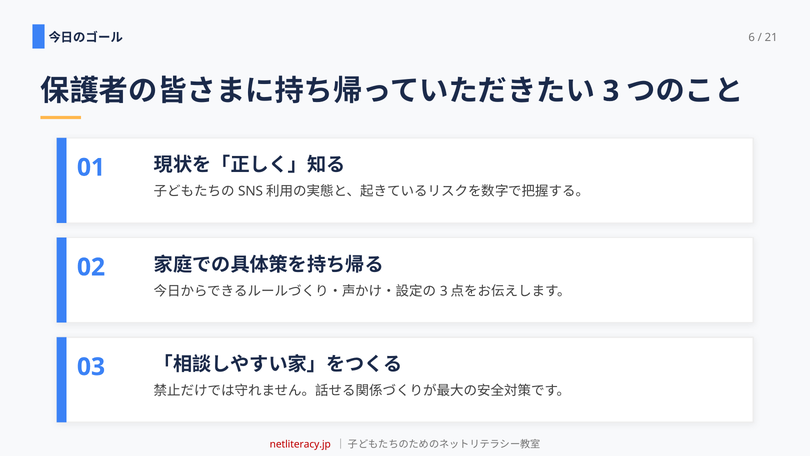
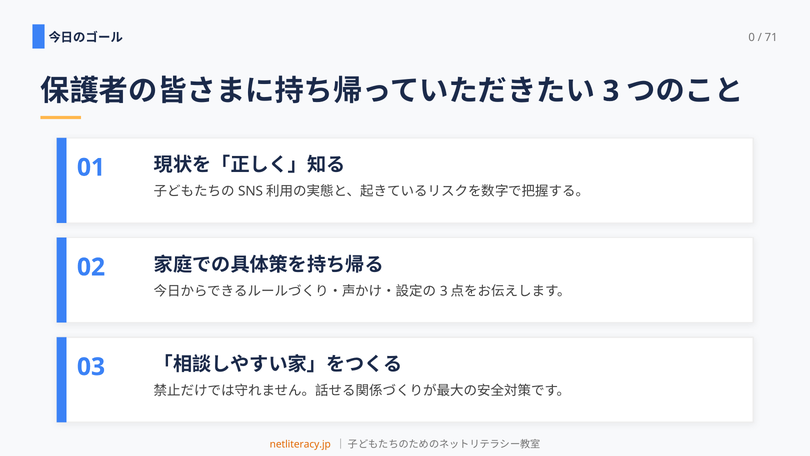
6: 6 -> 0
21: 21 -> 71
netliteracy.jp colour: red -> orange
